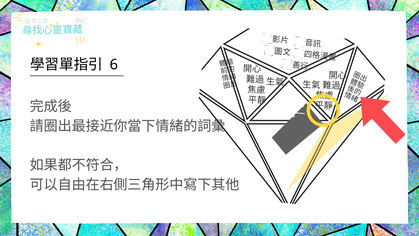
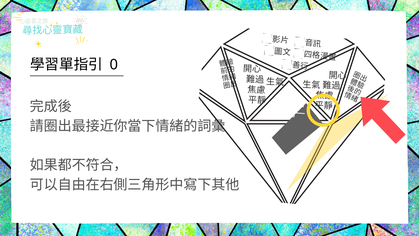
6: 6 -> 0
